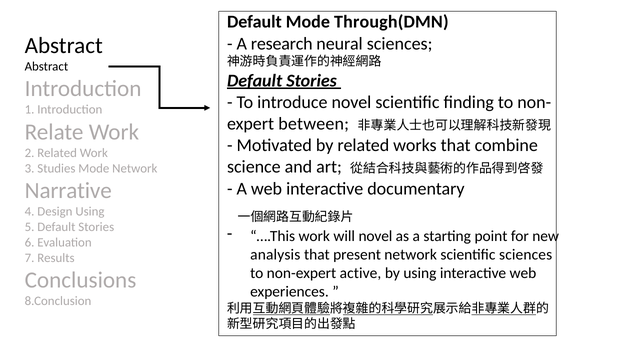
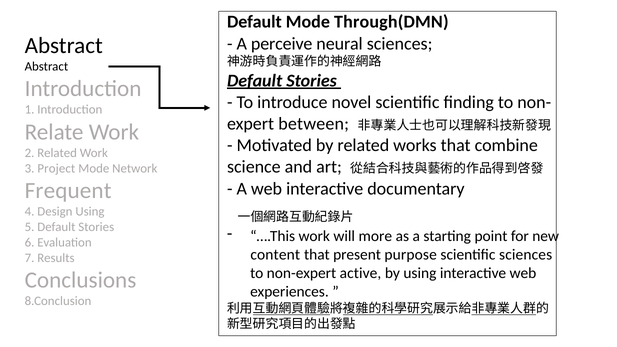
research: research -> perceive
Studies: Studies -> Project
Narrative: Narrative -> Frequent
will novel: novel -> more
analysis: analysis -> content
present network: network -> purpose
